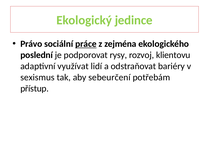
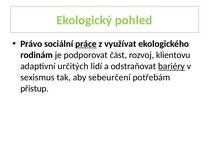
jedince: jedince -> pohled
zejména: zejména -> využívat
poslední: poslední -> rodinám
rysy: rysy -> část
využívat: využívat -> určitých
bariéry underline: none -> present
